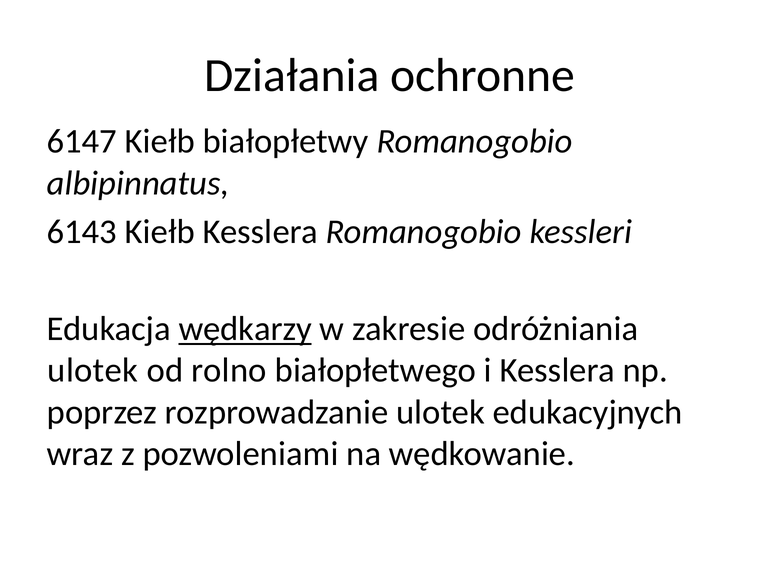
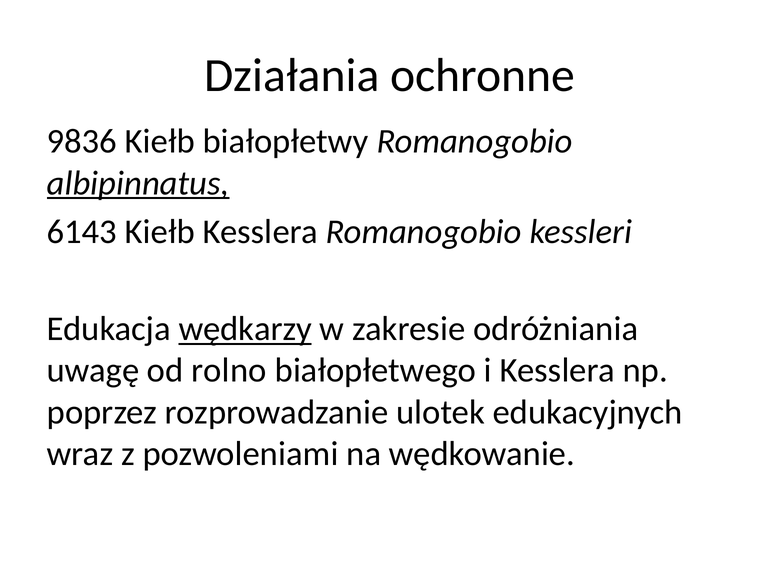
6147: 6147 -> 9836
albipinnatus underline: none -> present
ulotek at (93, 371): ulotek -> uwagę
